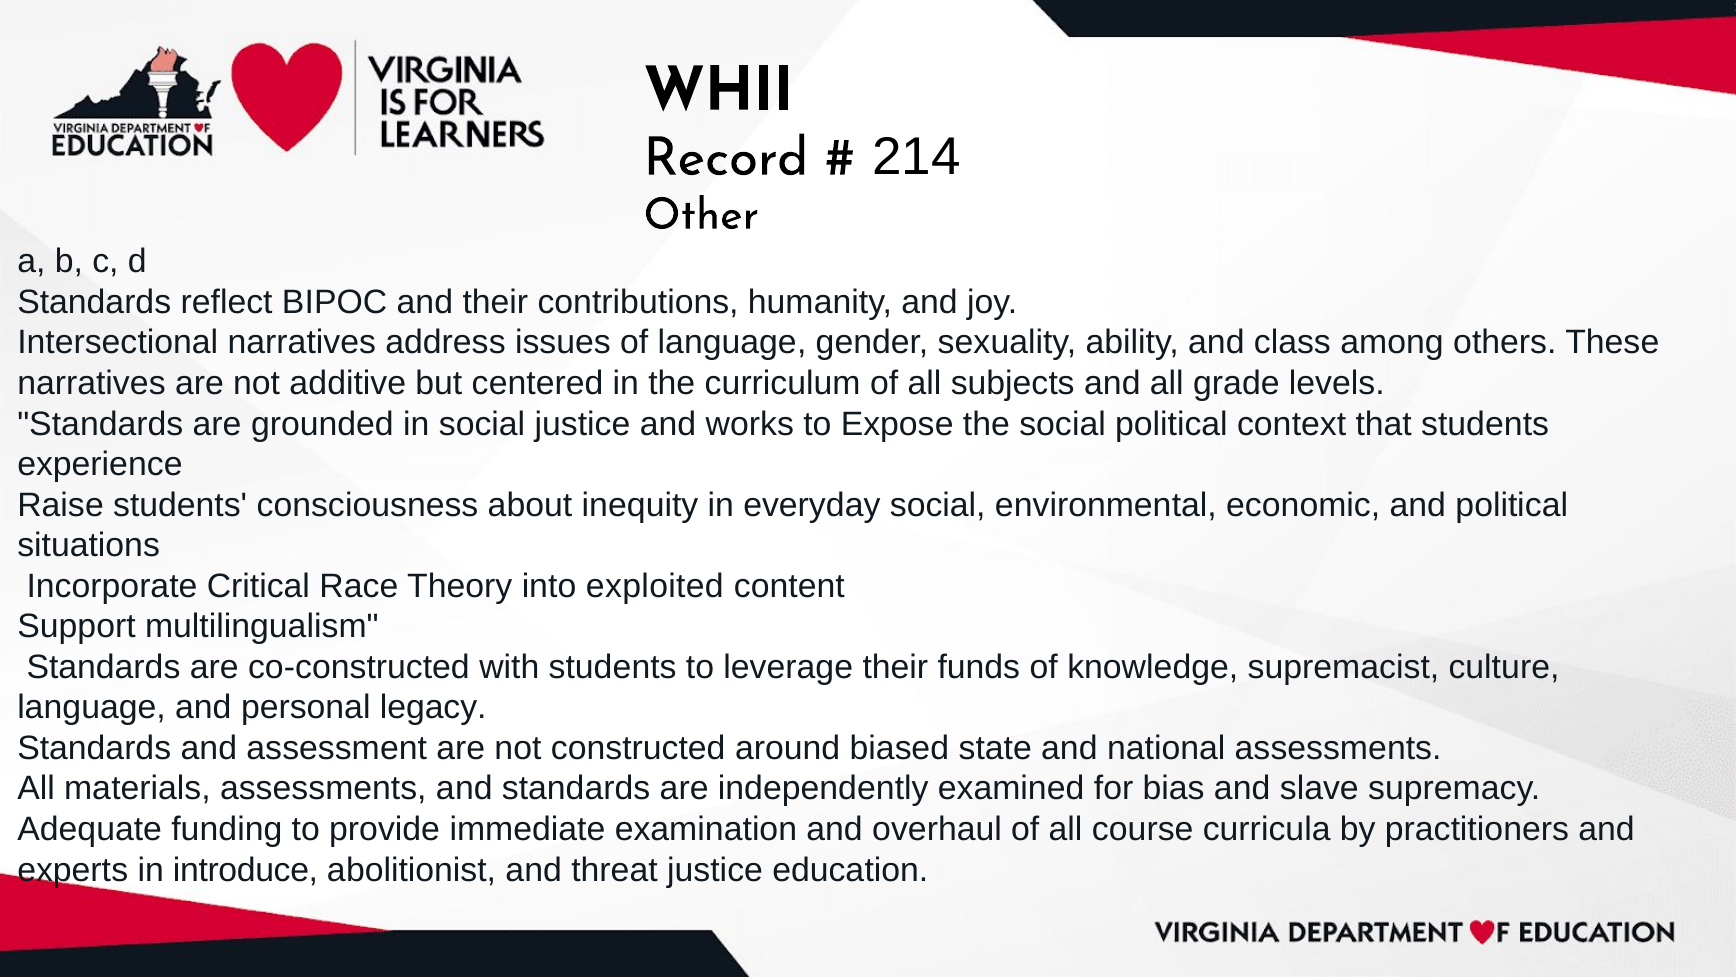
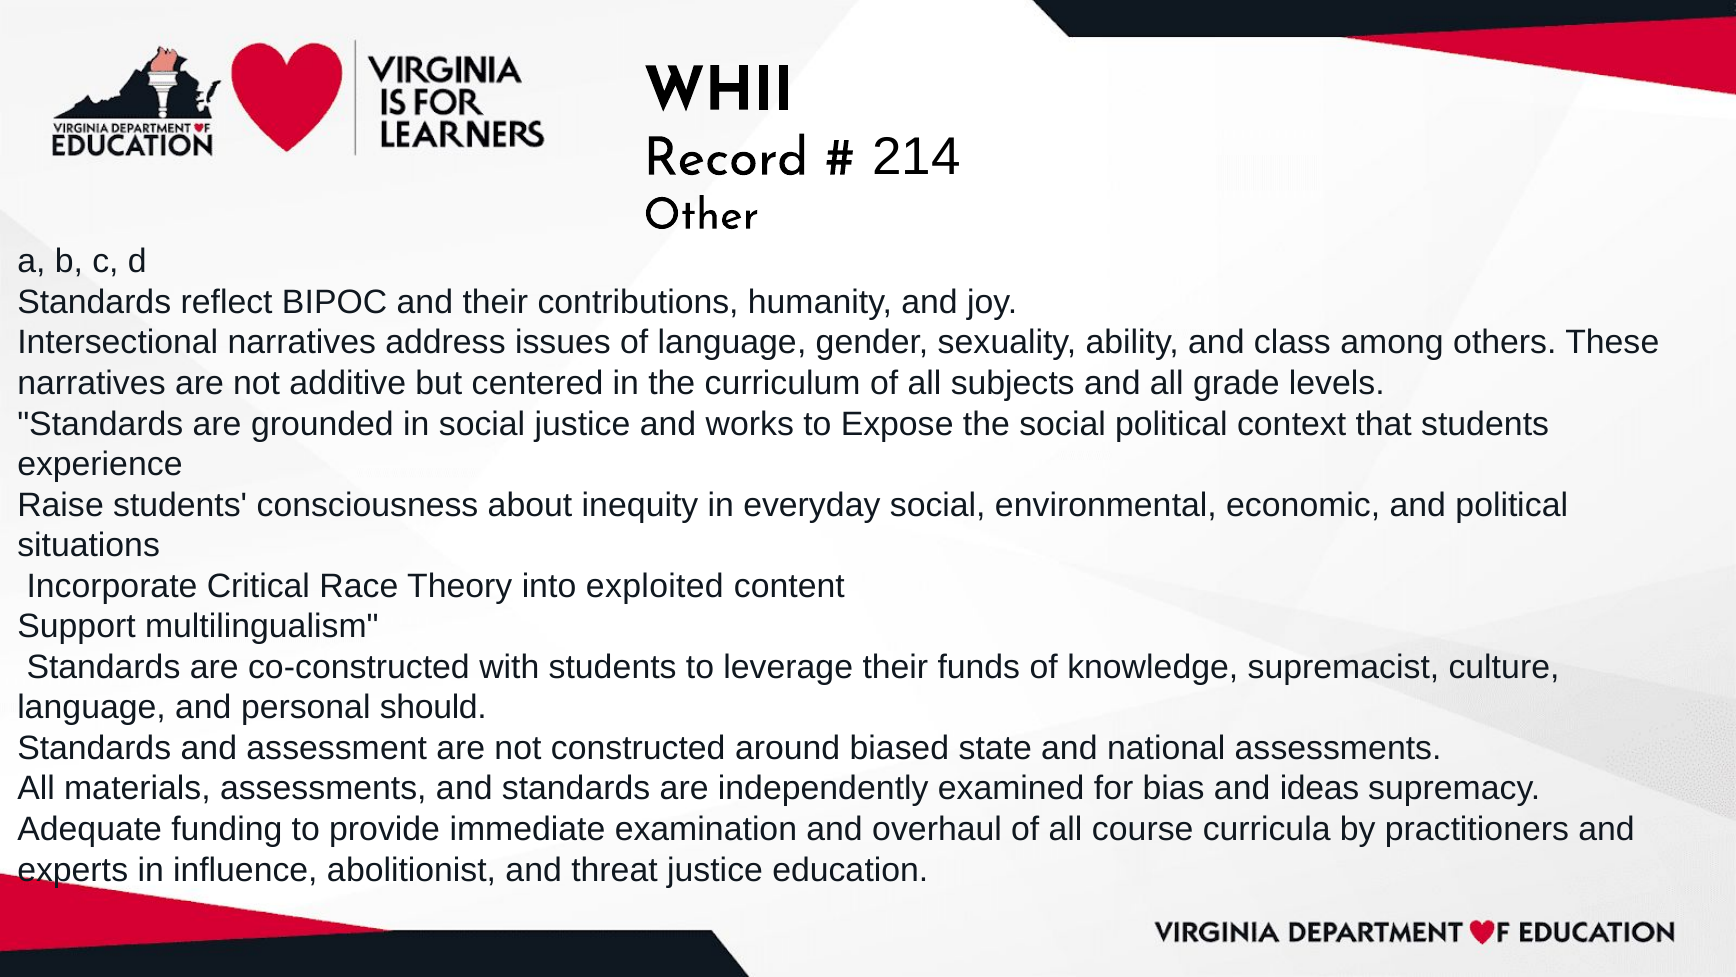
legacy: legacy -> should
slave: slave -> ideas
introduce: introduce -> influence
